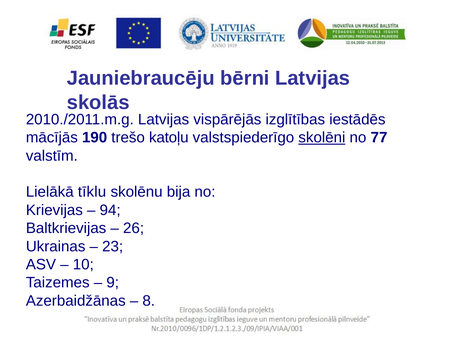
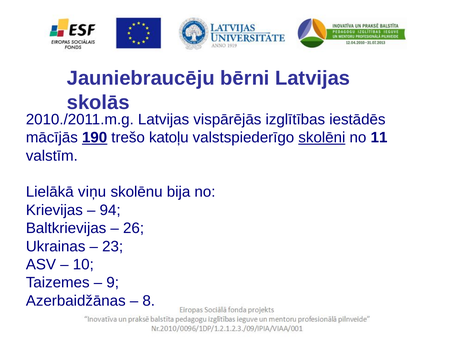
190 underline: none -> present
77: 77 -> 11
tīklu: tīklu -> viņu
